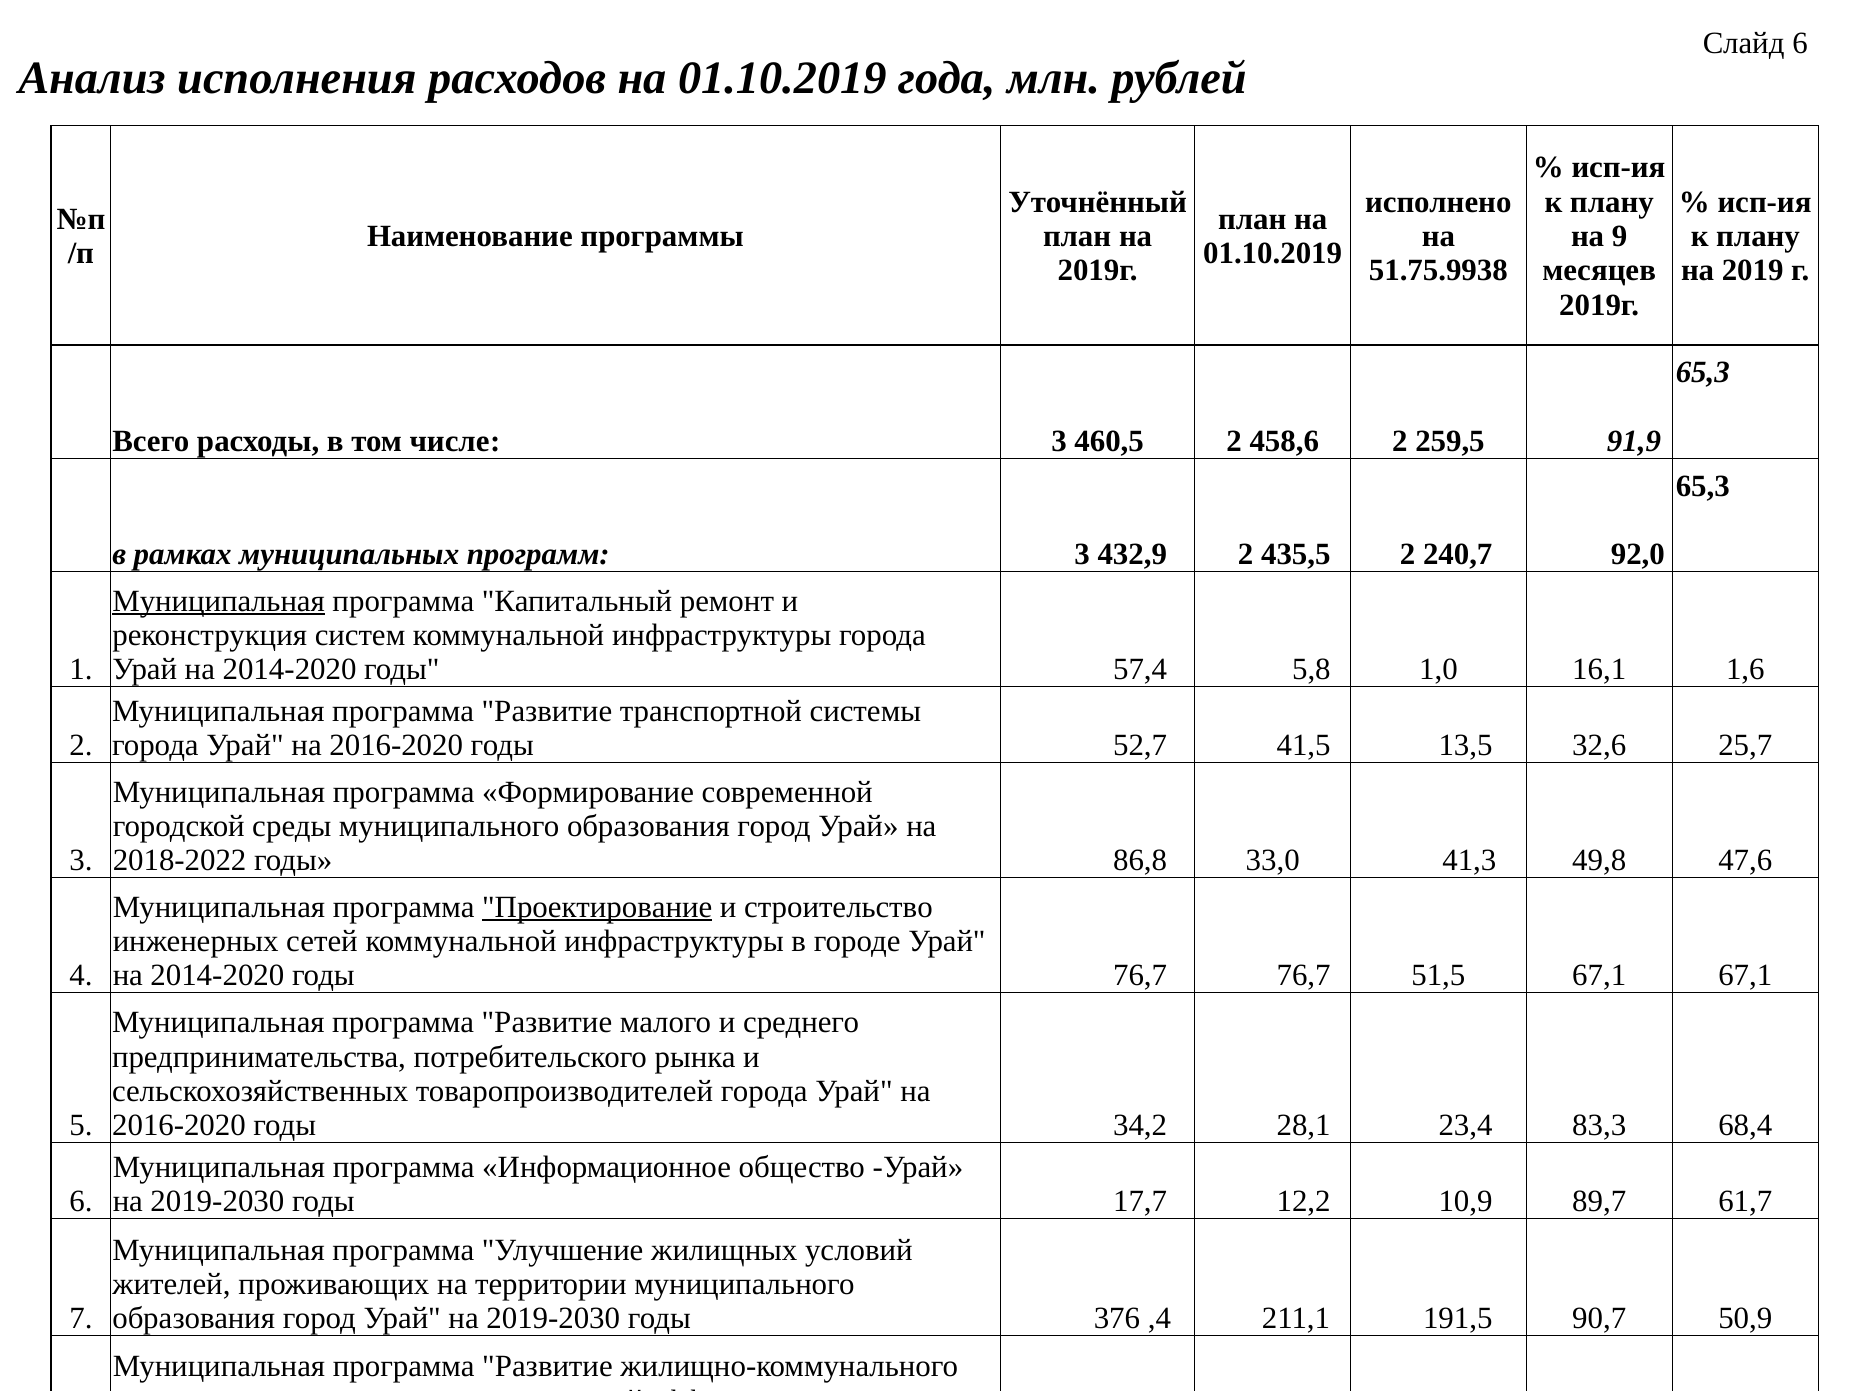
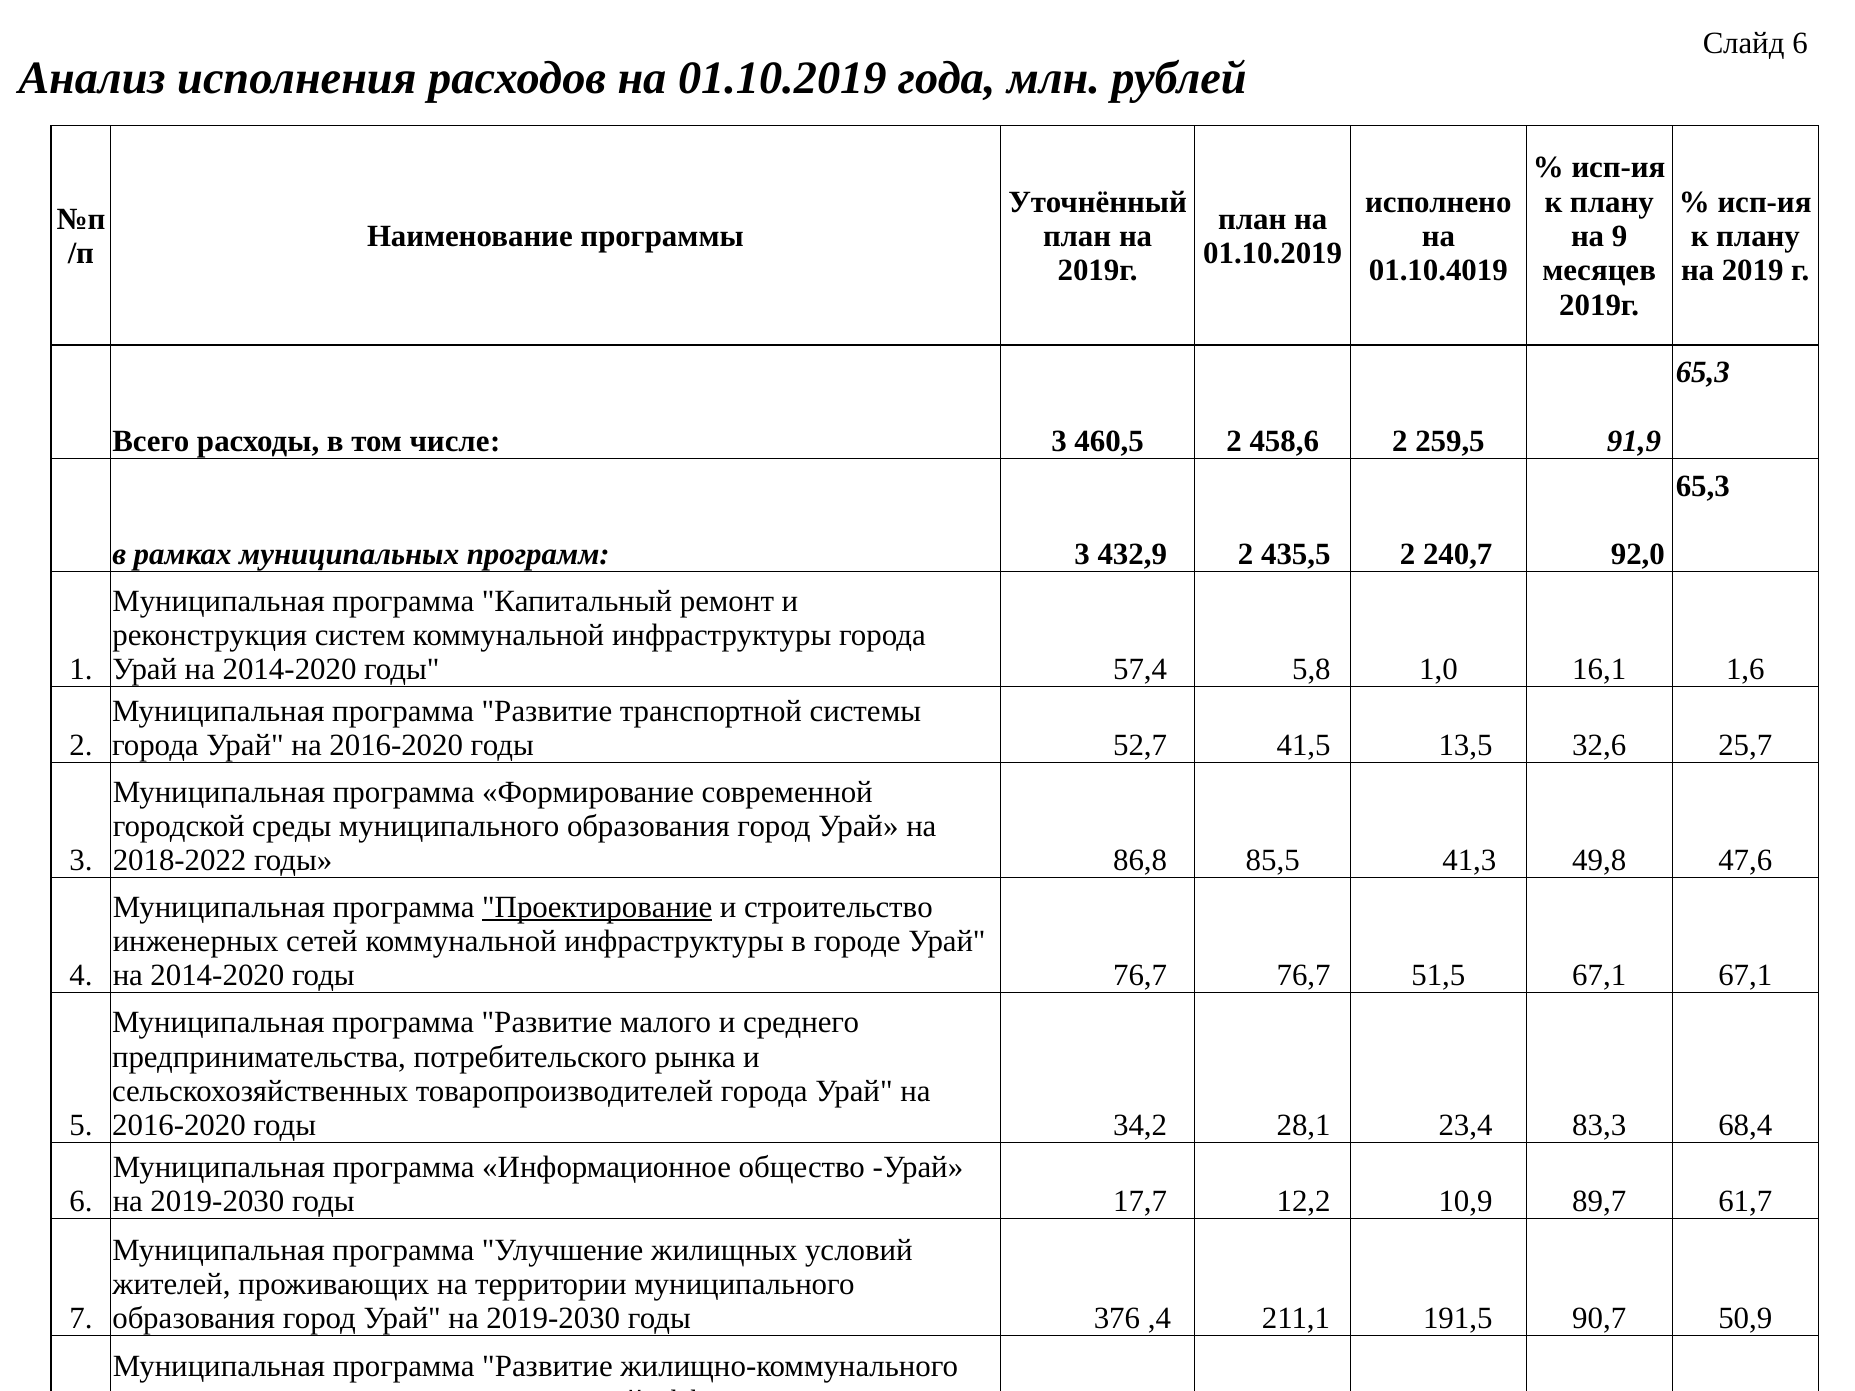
51.75.9938: 51.75.9938 -> 01.10.4019
Муниципальная at (219, 601) underline: present -> none
33,0: 33,0 -> 85,5
